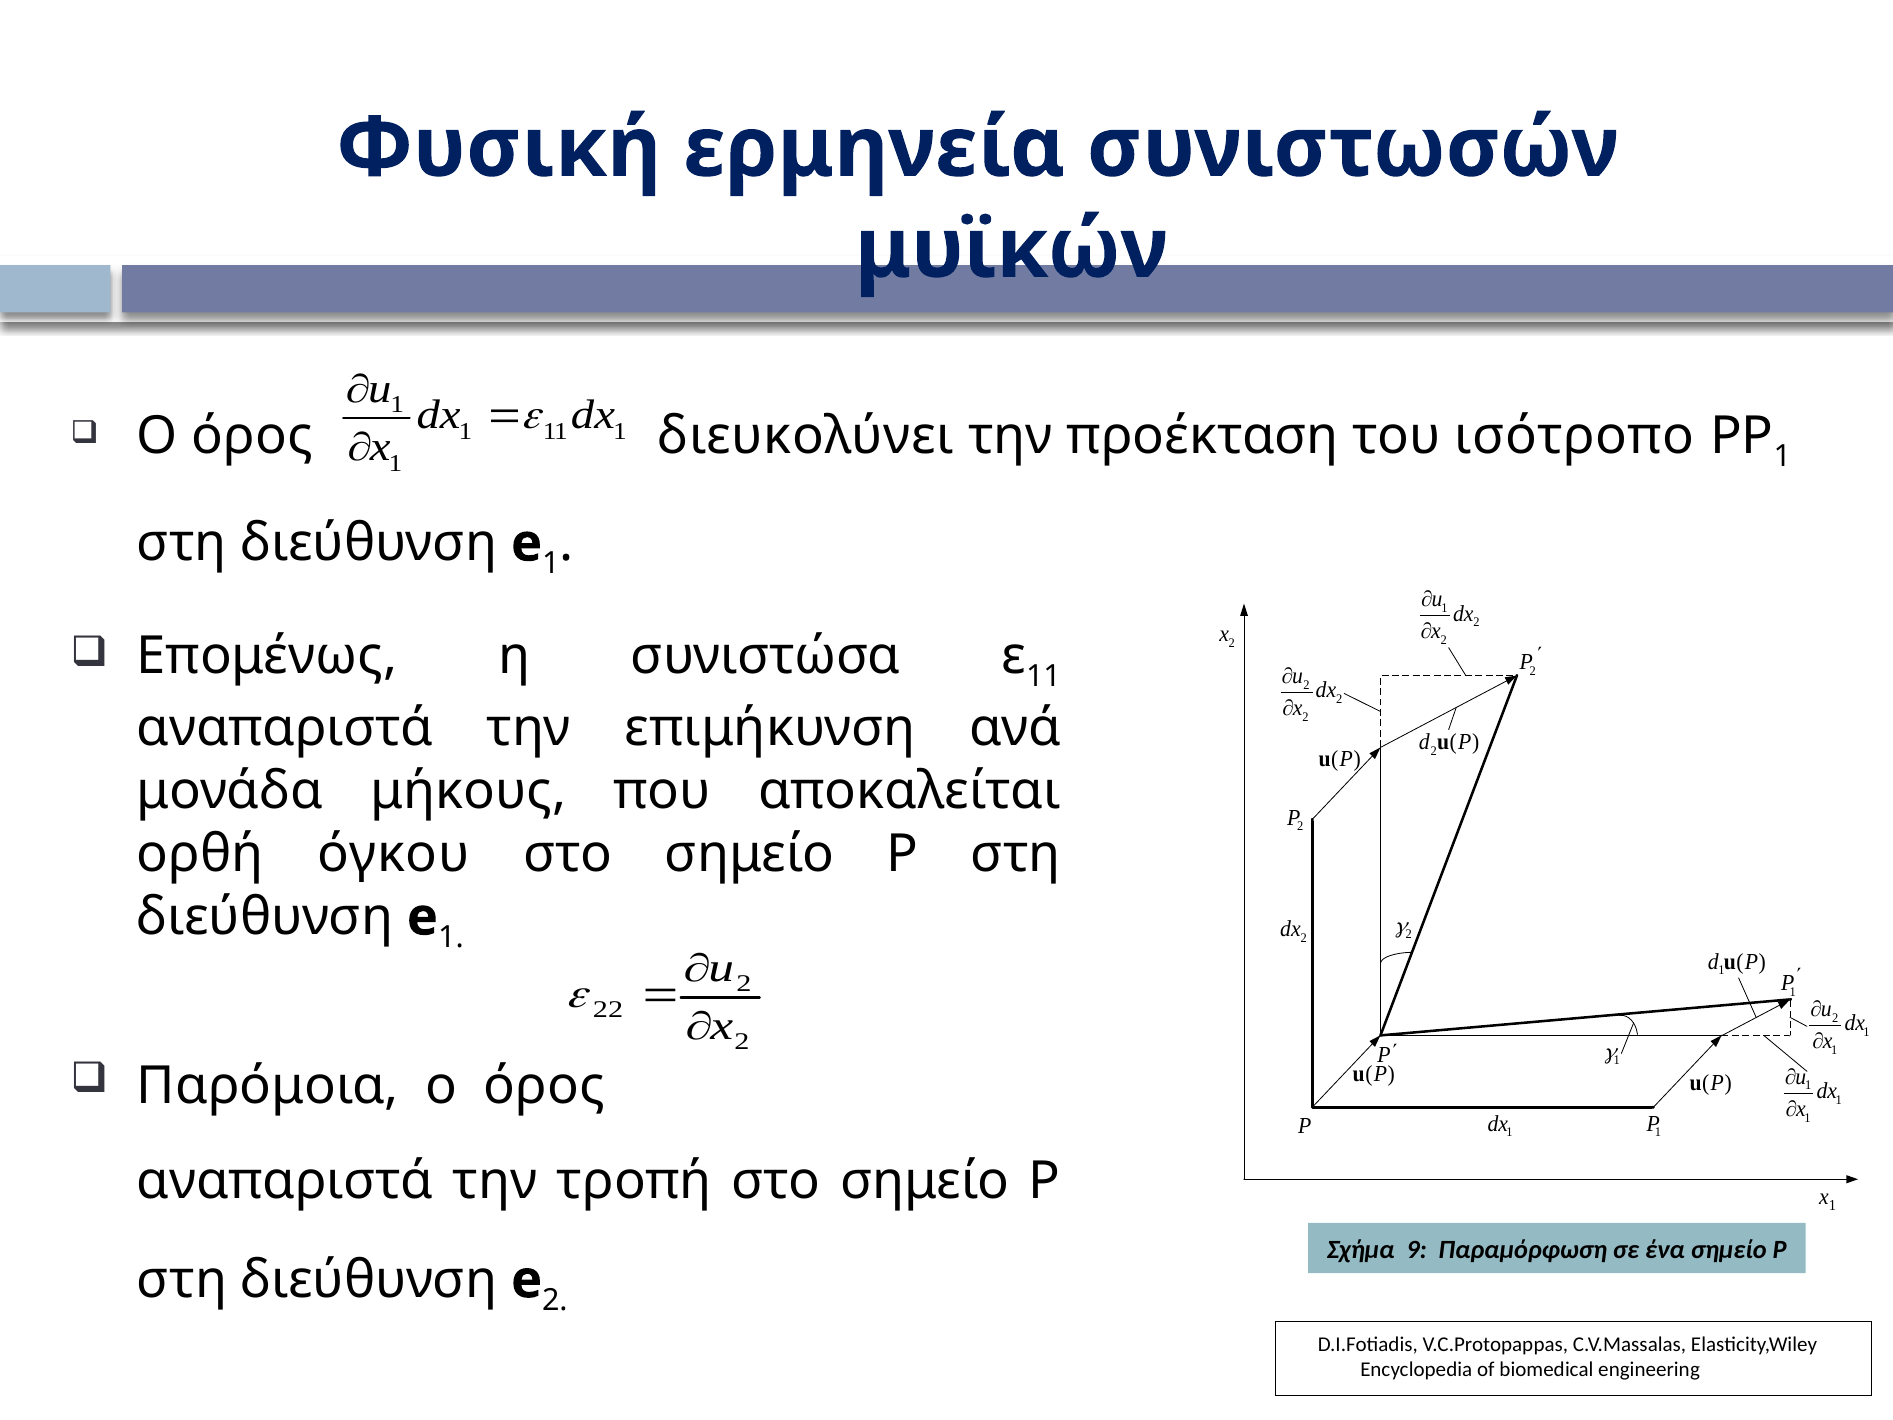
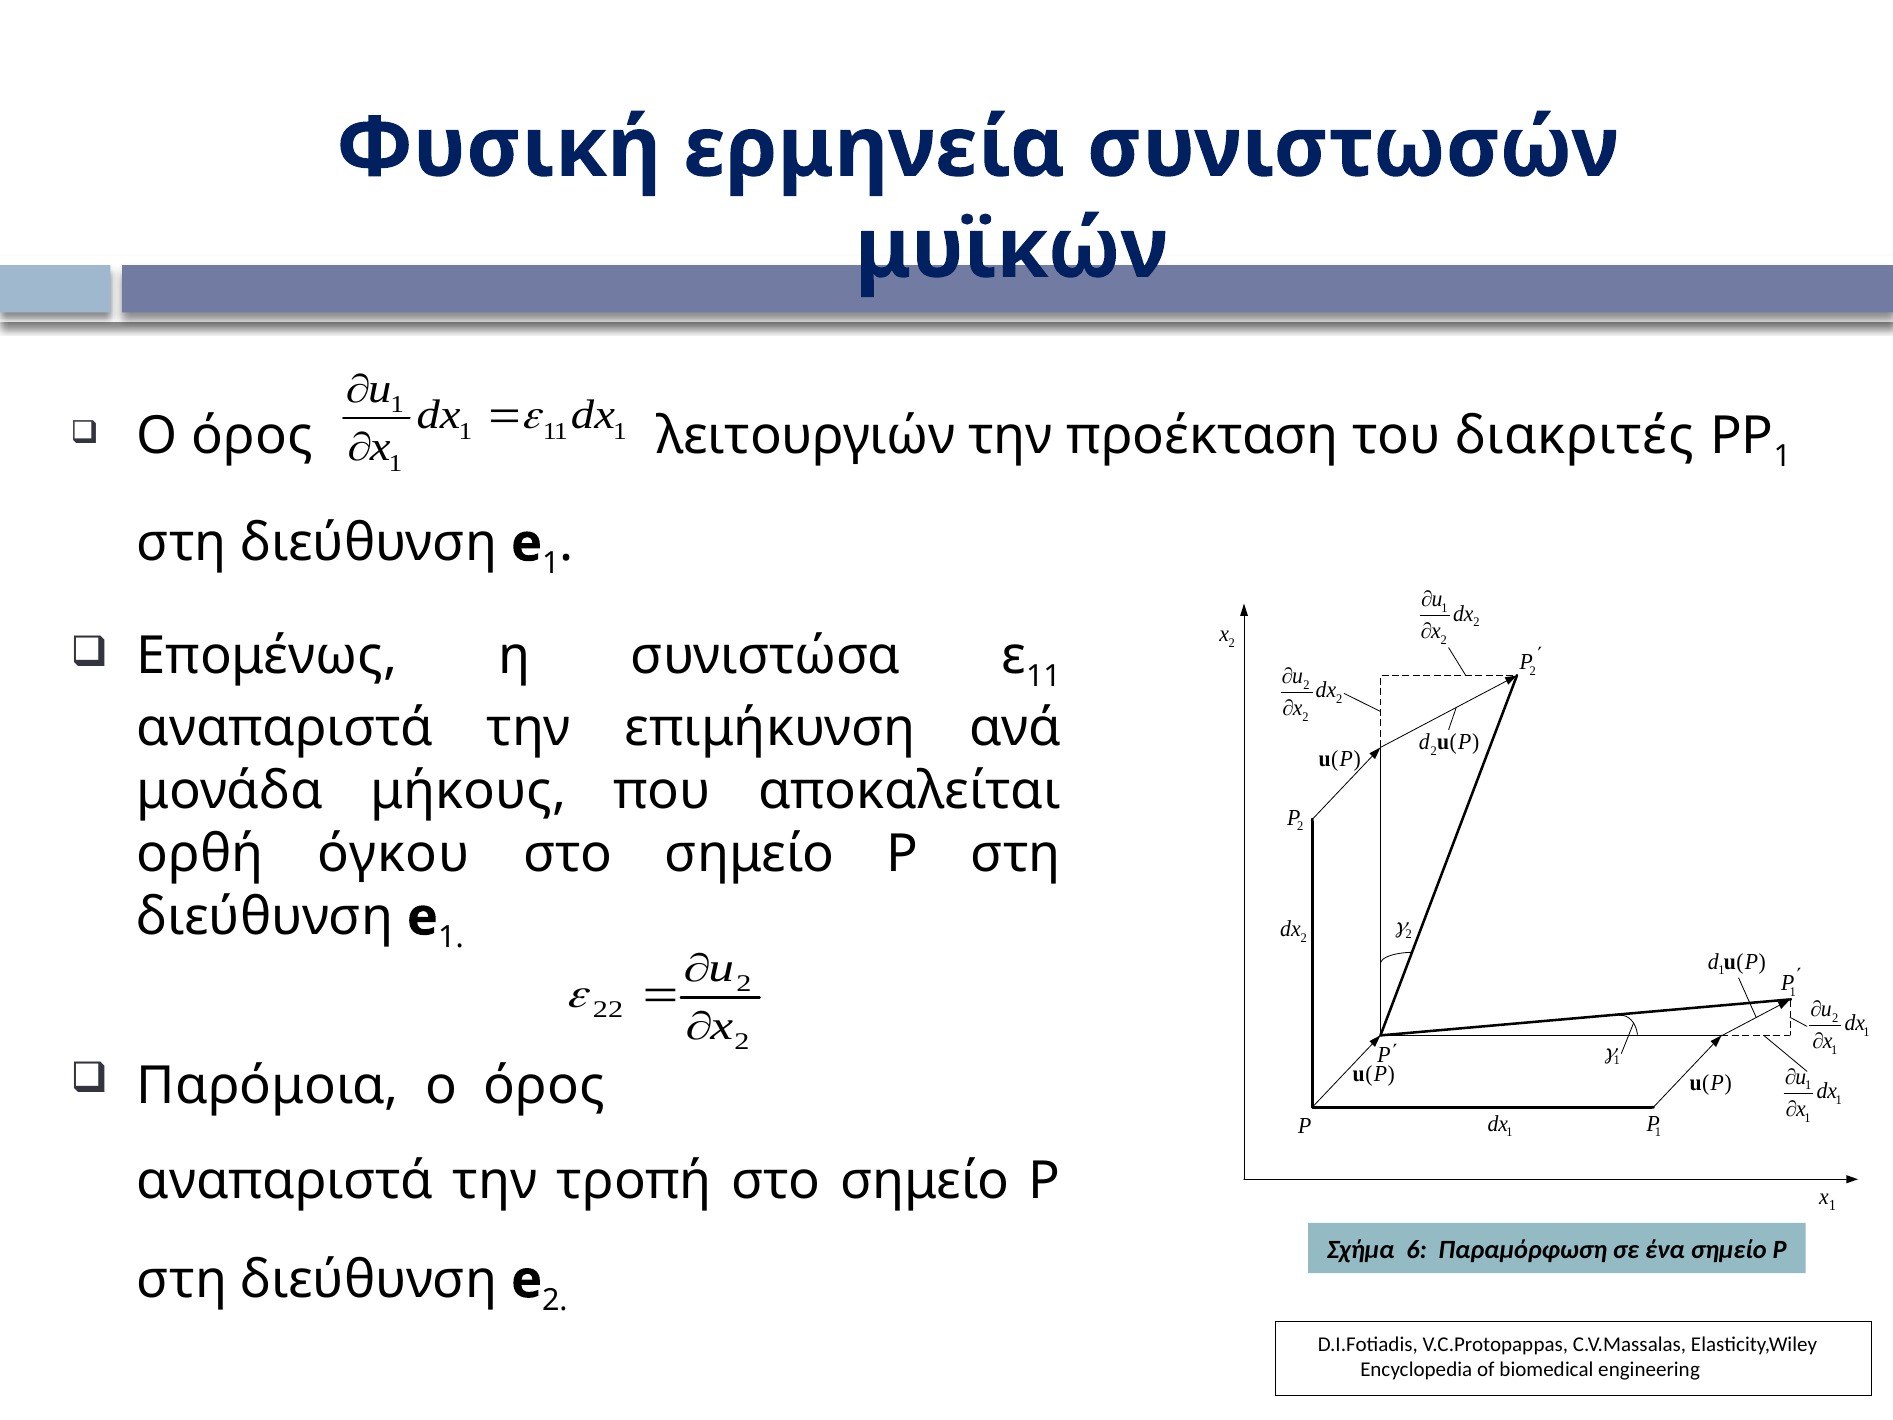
διευκολύνει: διευκολύνει -> λειτουργιών
ισότροπο: ισότροπο -> διακριτές
9: 9 -> 6
